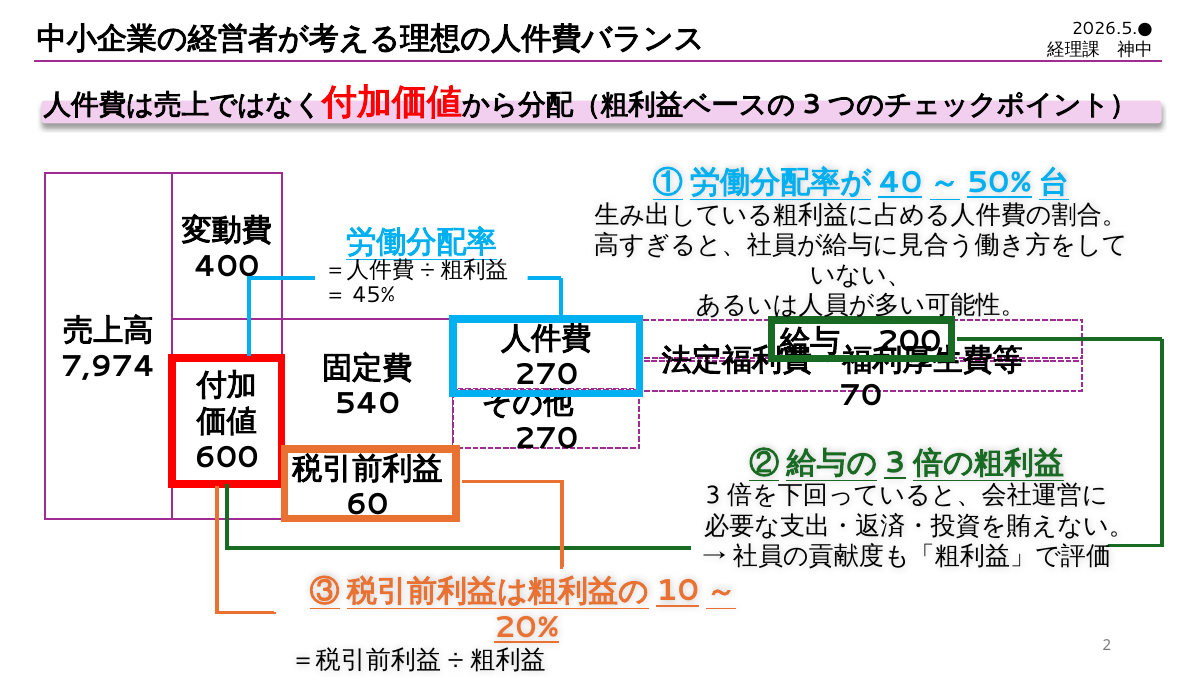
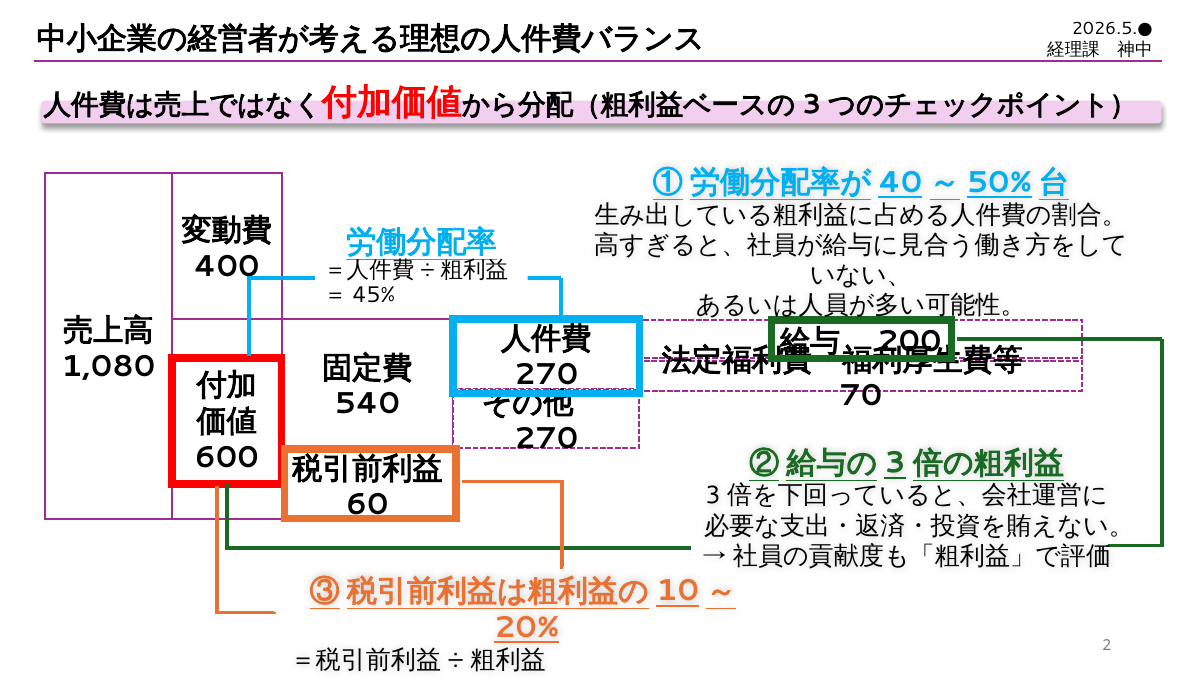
7,974: 7,974 -> 1,080
